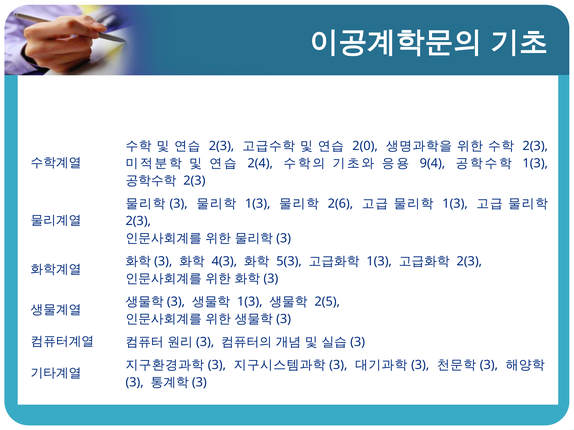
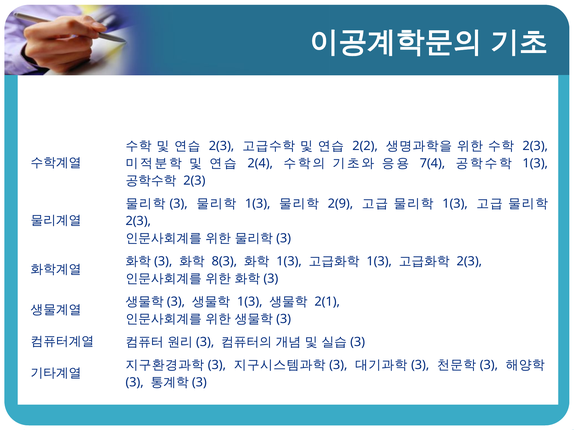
2(0: 2(0 -> 2(2
9(4: 9(4 -> 7(4
2(6: 2(6 -> 2(9
4(3: 4(3 -> 8(3
5(3 at (289, 262): 5(3 -> 1(3
2(5: 2(5 -> 2(1
